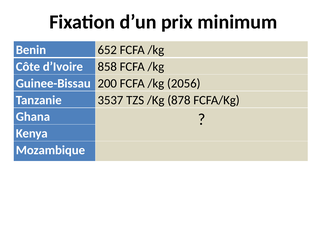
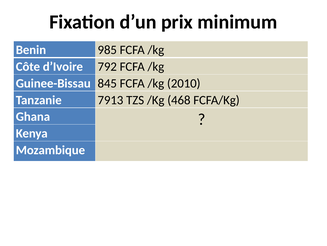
652: 652 -> 985
858: 858 -> 792
200: 200 -> 845
2056: 2056 -> 2010
3537: 3537 -> 7913
878: 878 -> 468
